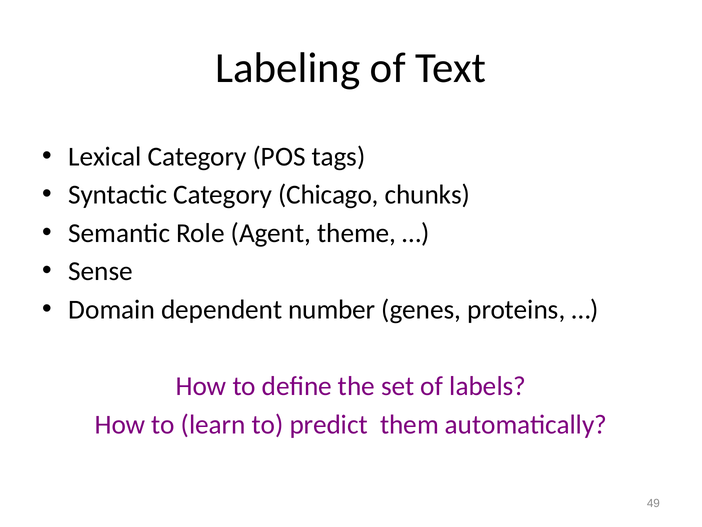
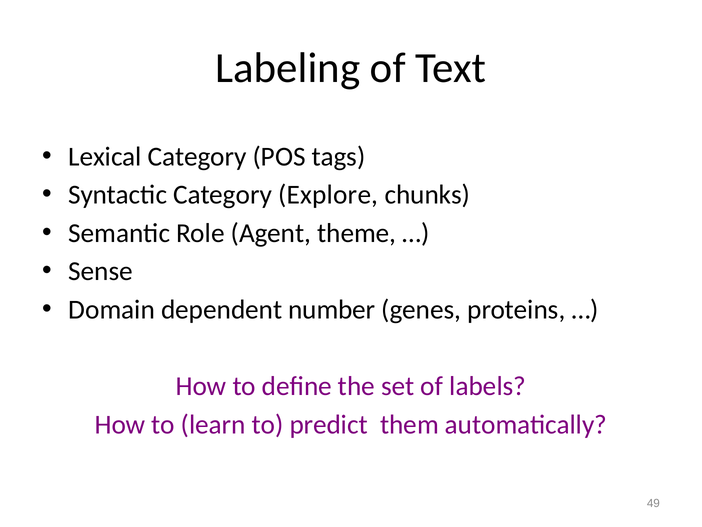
Chicago: Chicago -> Explore
